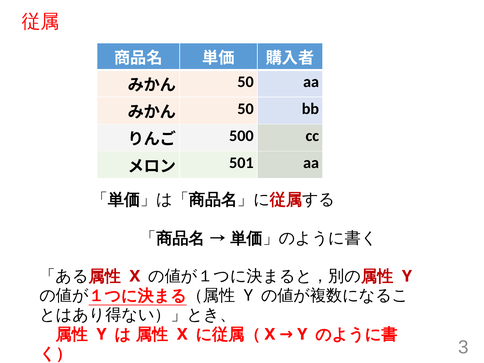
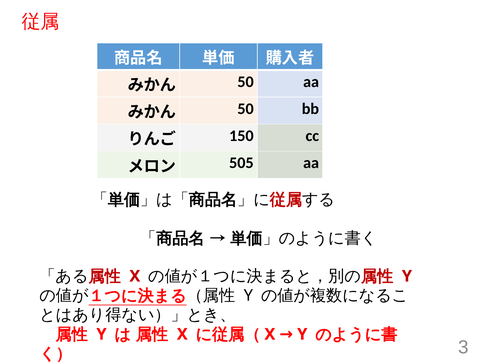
500: 500 -> 150
501: 501 -> 505
